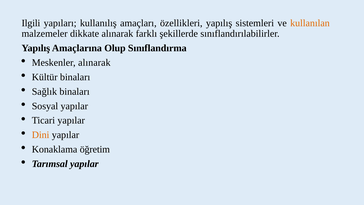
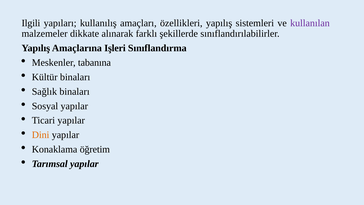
kullanılan colour: orange -> purple
Olup: Olup -> Işleri
Meskenler alınarak: alınarak -> tabanına
